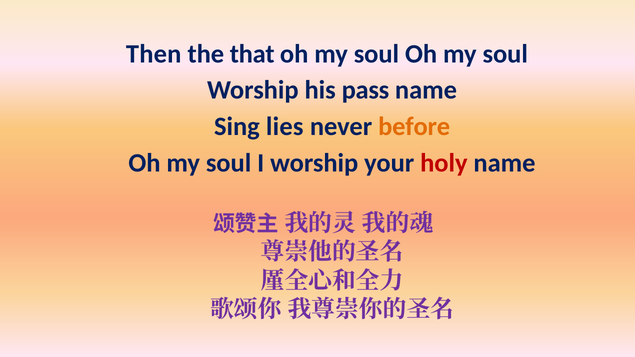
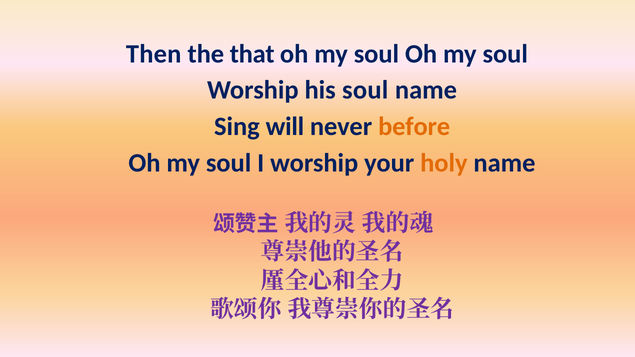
his pass: pass -> soul
lies: lies -> will
holy colour: red -> orange
